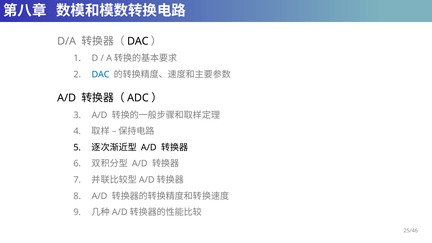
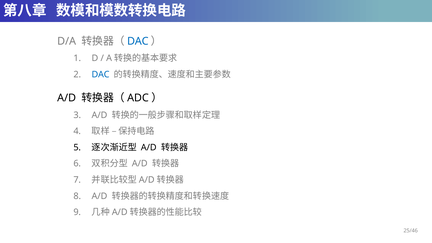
DAC at (138, 41) colour: black -> blue
